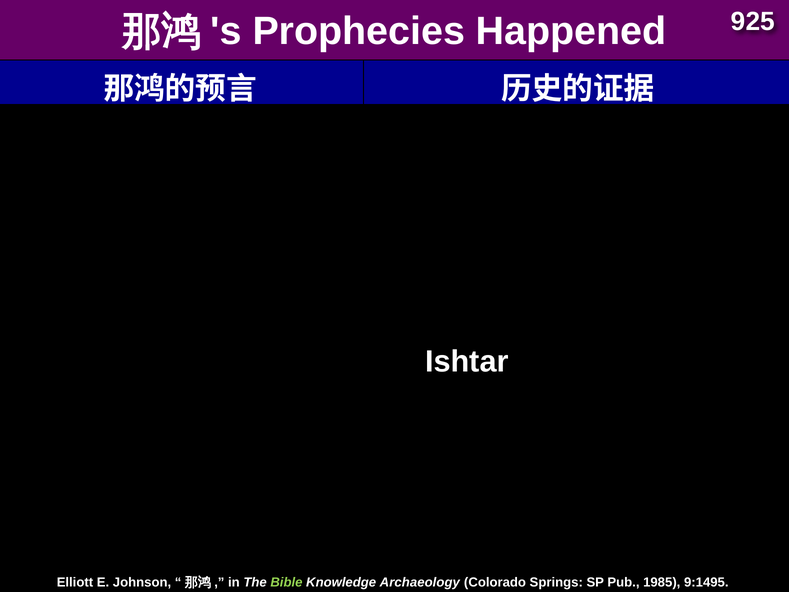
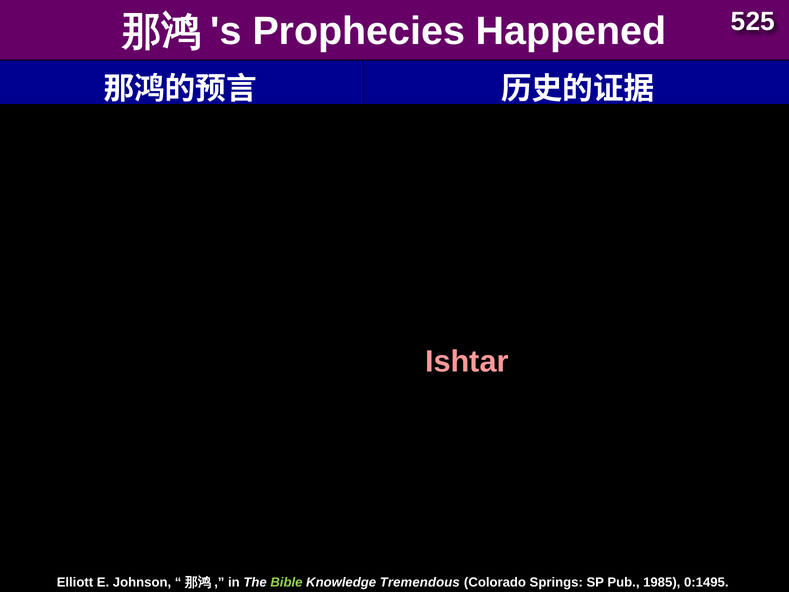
925: 925 -> 525
Ishtar at (467, 362) colour: white -> pink
Knowledge Archaeology: Archaeology -> Tremendous
9:1495: 9:1495 -> 0:1495
